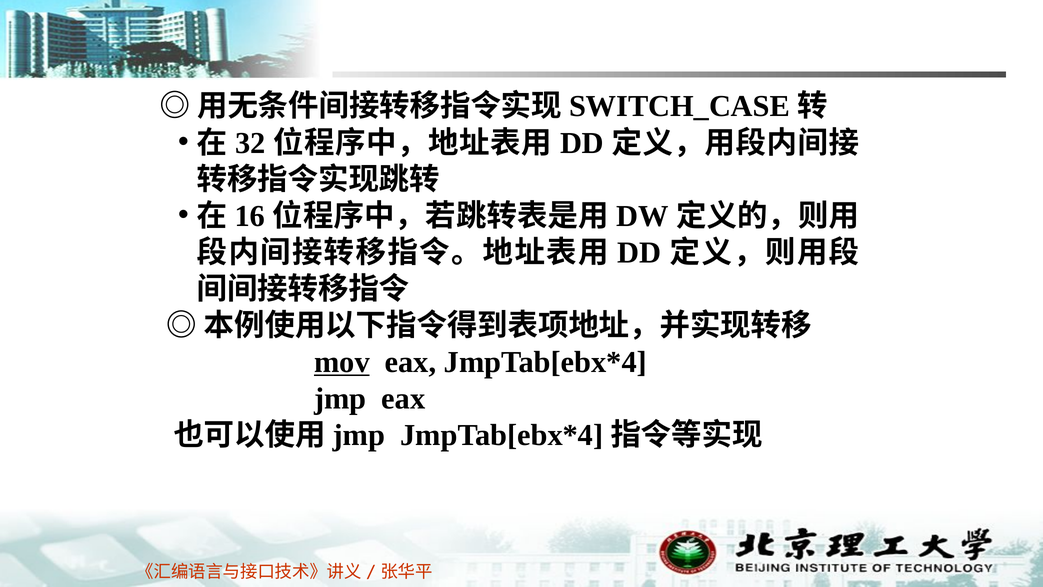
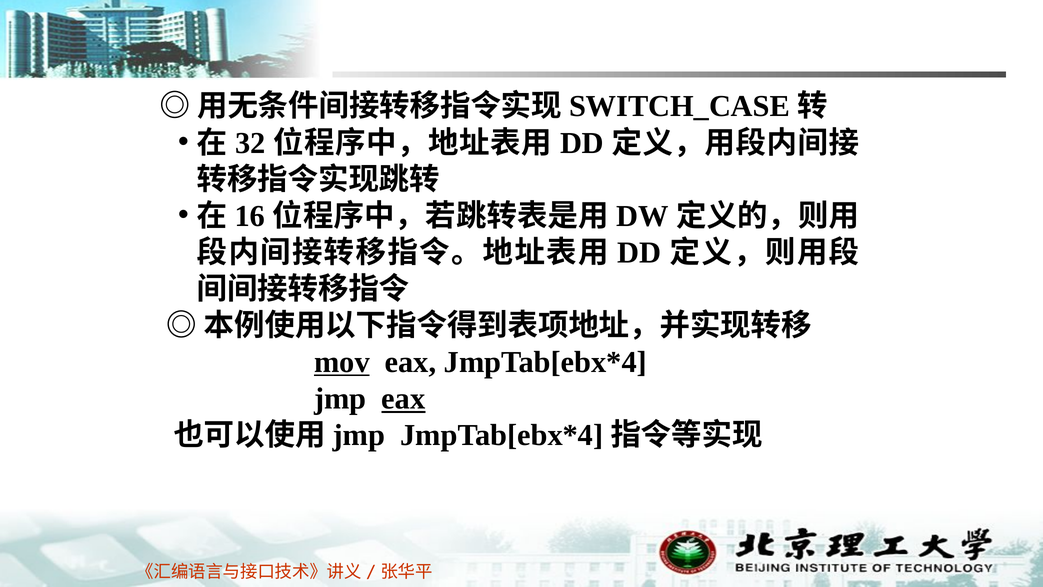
eax at (403, 399) underline: none -> present
